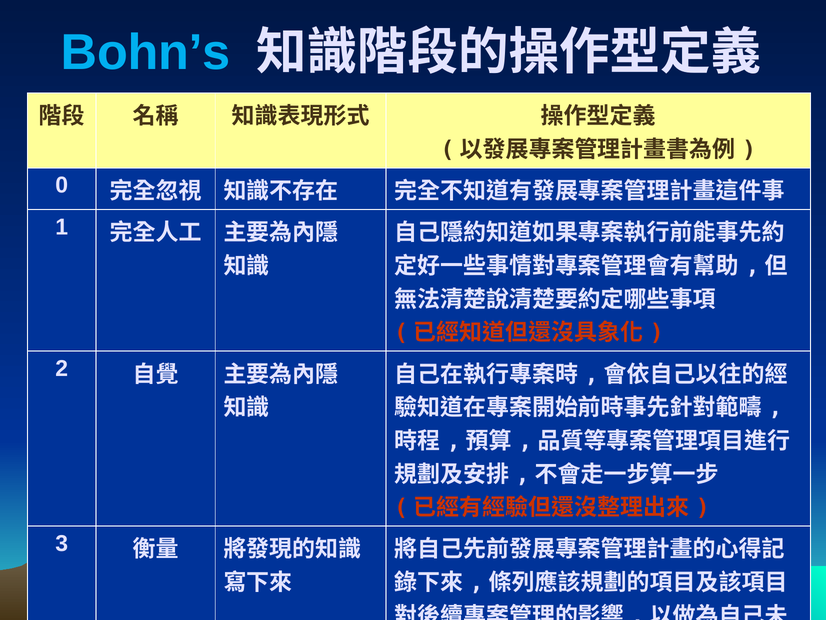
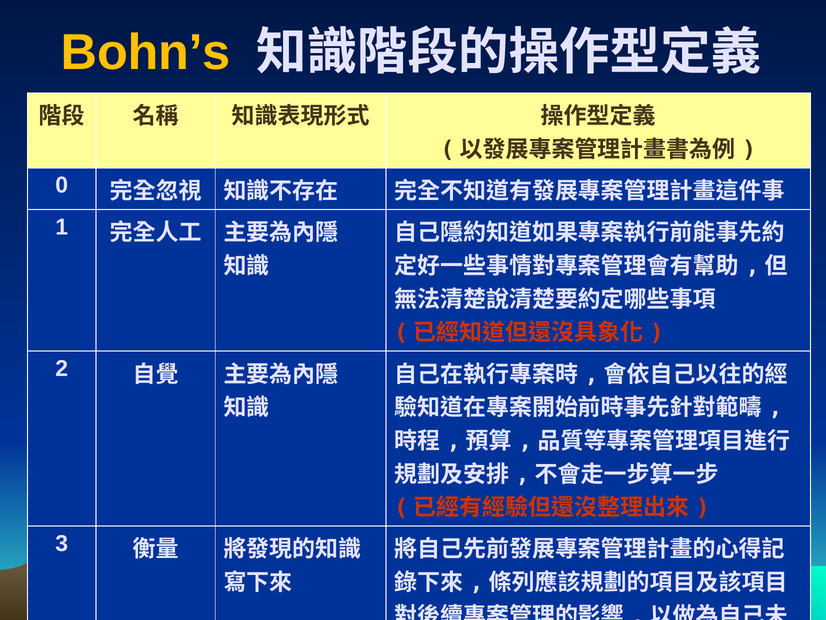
Bohn’s colour: light blue -> yellow
